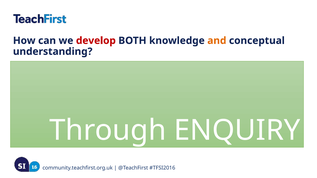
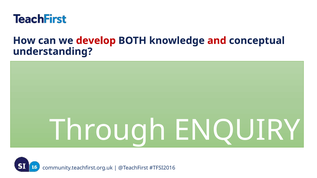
and colour: orange -> red
